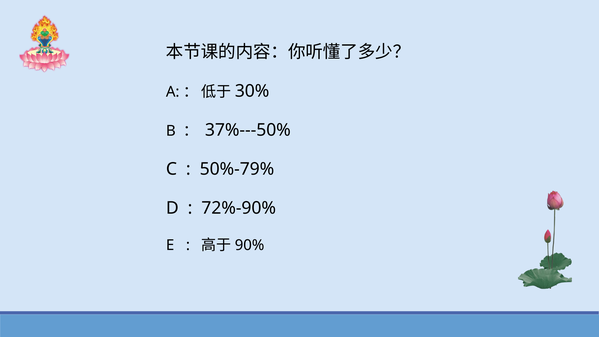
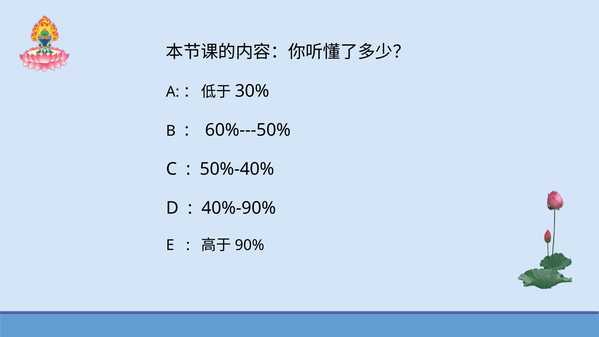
37%---50%: 37%---50% -> 60%---50%
50%-79%: 50%-79% -> 50%-40%
72%-90%: 72%-90% -> 40%-90%
